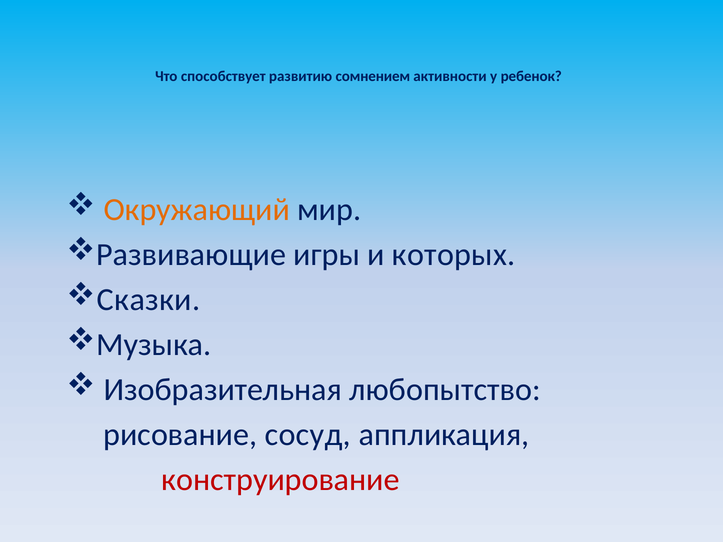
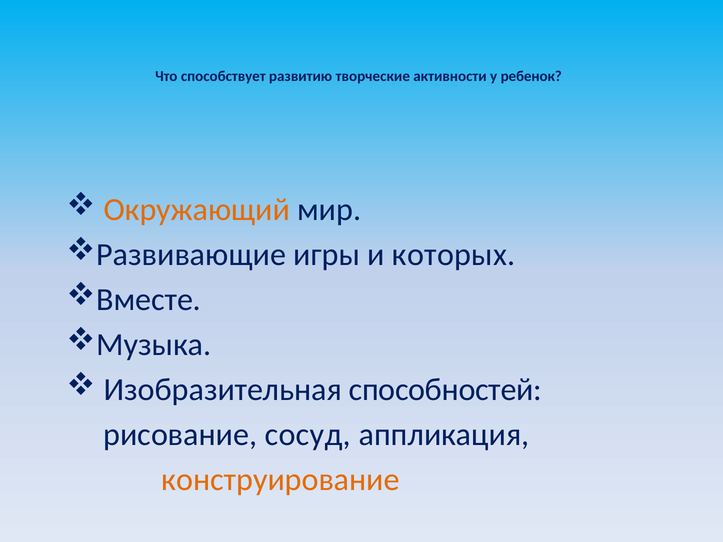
сомнением: сомнением -> творческие
Сказки: Сказки -> Вместе
любопытство: любопытство -> способностей
конструирование colour: red -> orange
